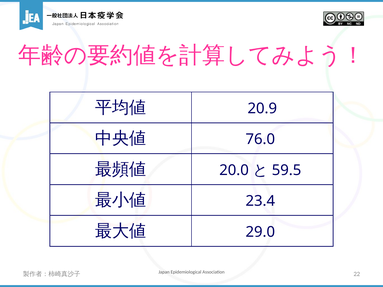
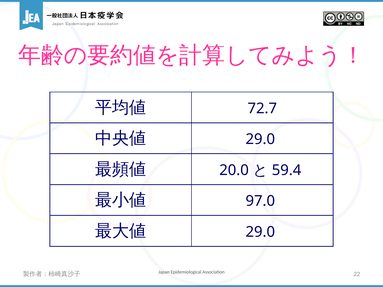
20.9: 20.9 -> 72.7
76.0 at (260, 139): 76.0 -> 29.0
59.5: 59.5 -> 59.4
23.4: 23.4 -> 97.0
